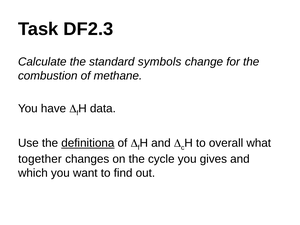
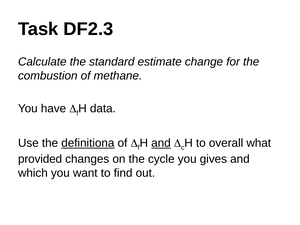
symbols: symbols -> estimate
and at (161, 143) underline: none -> present
together: together -> provided
